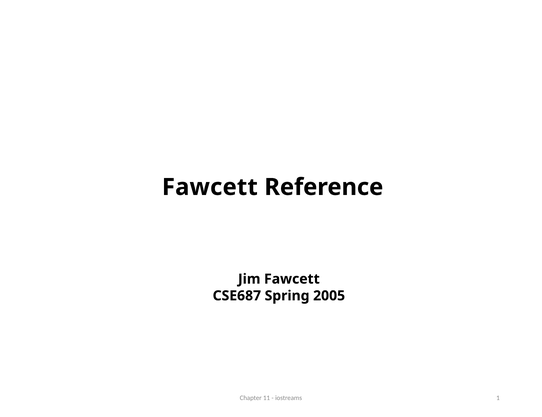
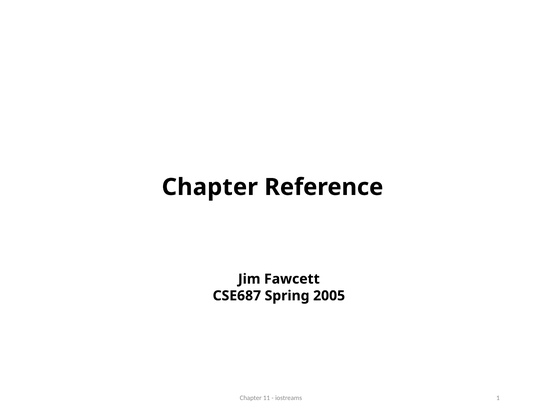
Fawcett at (210, 187): Fawcett -> Chapter
